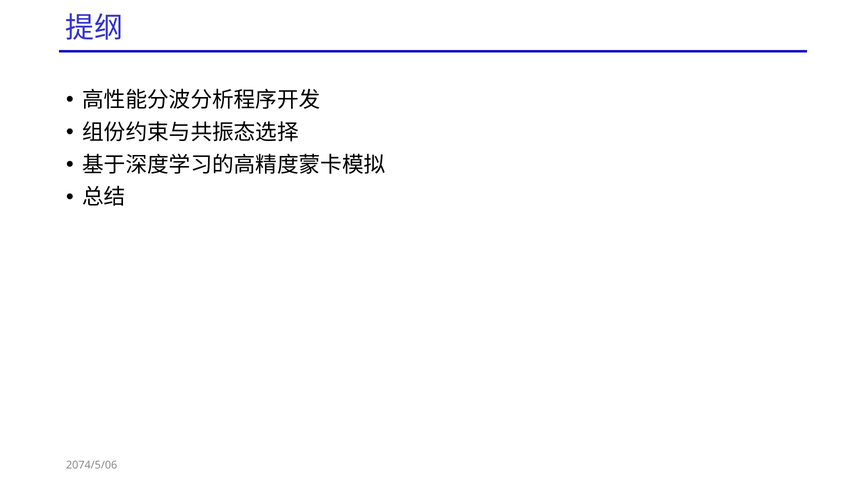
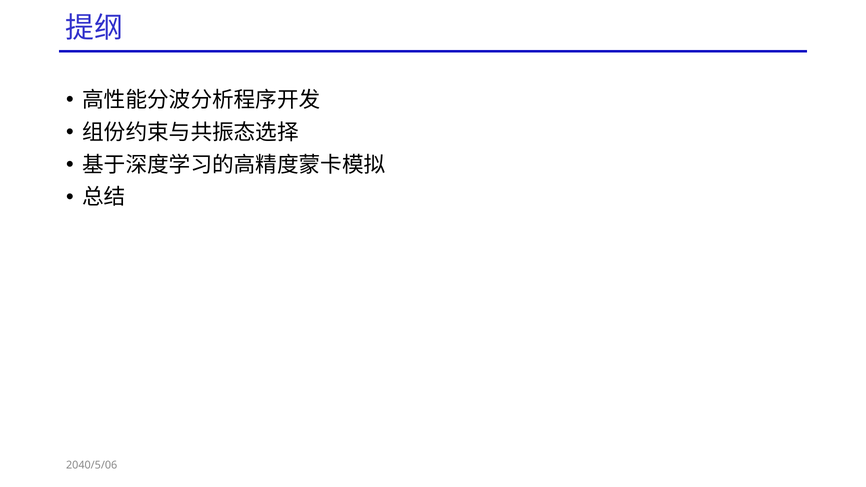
2074/5/06: 2074/5/06 -> 2040/5/06
